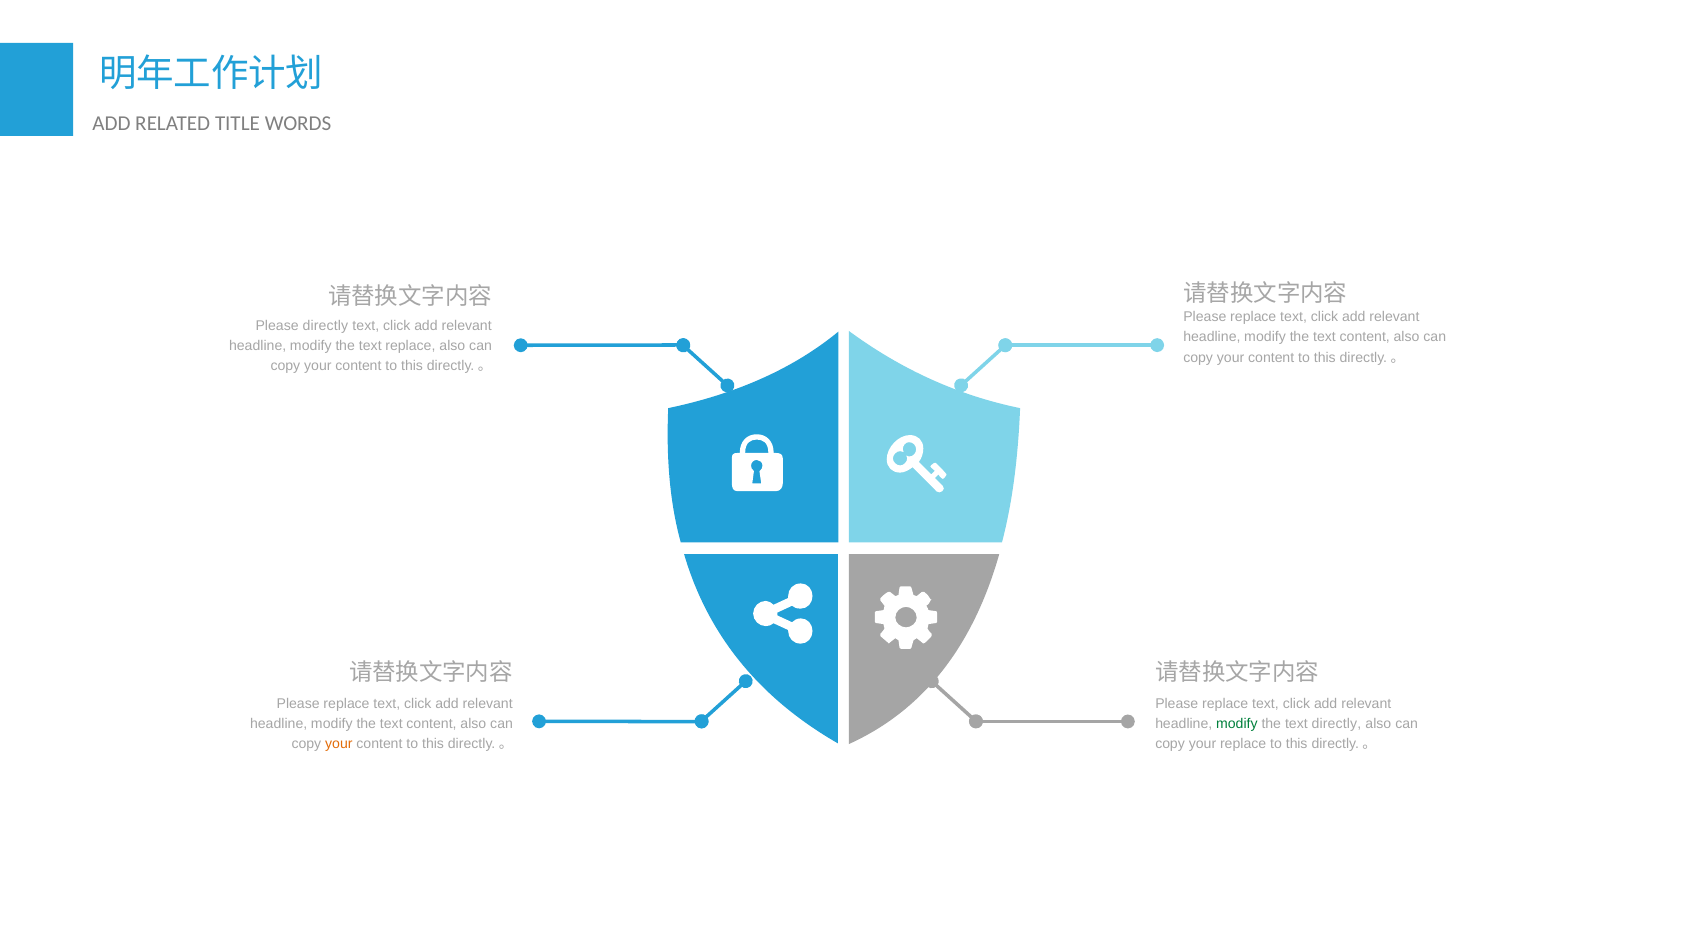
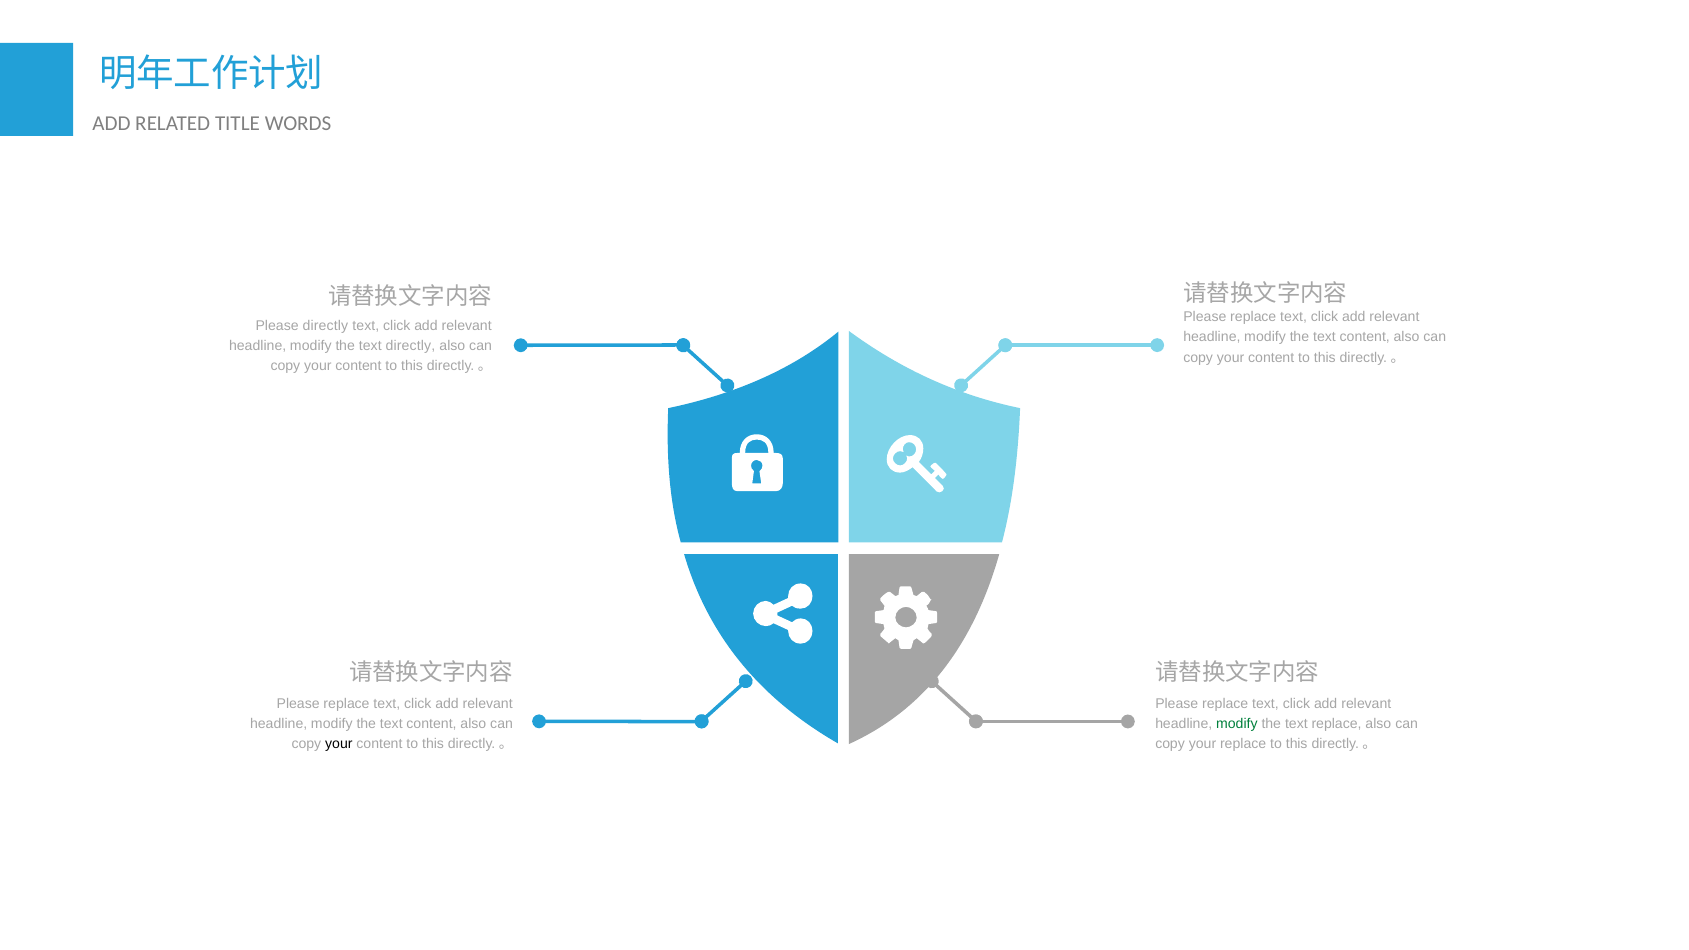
text replace: replace -> directly
text directly: directly -> replace
your at (339, 744) colour: orange -> black
